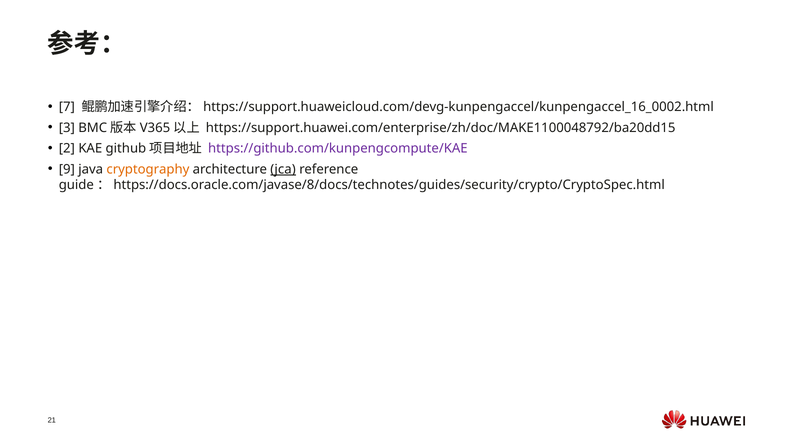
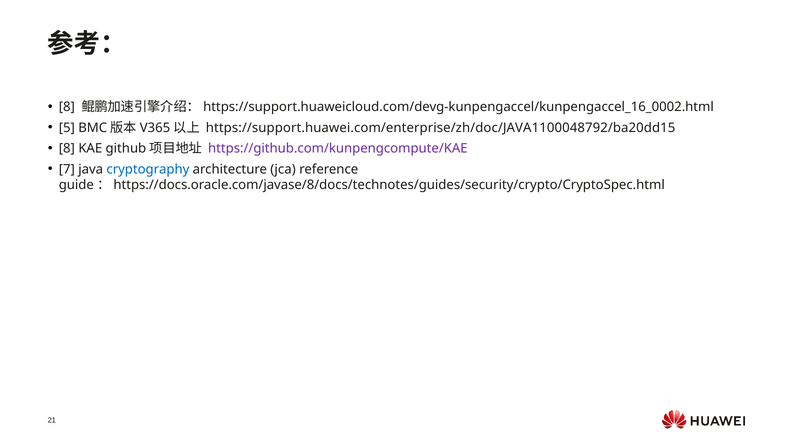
7 at (67, 107): 7 -> 8
3: 3 -> 5
https://support.huawei.com/enterprise/zh/doc/MAKE1100048792/ba20dd15: https://support.huawei.com/enterprise/zh/doc/MAKE1100048792/ba20dd15 -> https://support.huawei.com/enterprise/zh/doc/JAVA1100048792/ba20dd15
2 at (67, 149): 2 -> 8
9: 9 -> 7
cryptography colour: orange -> blue
jca underline: present -> none
